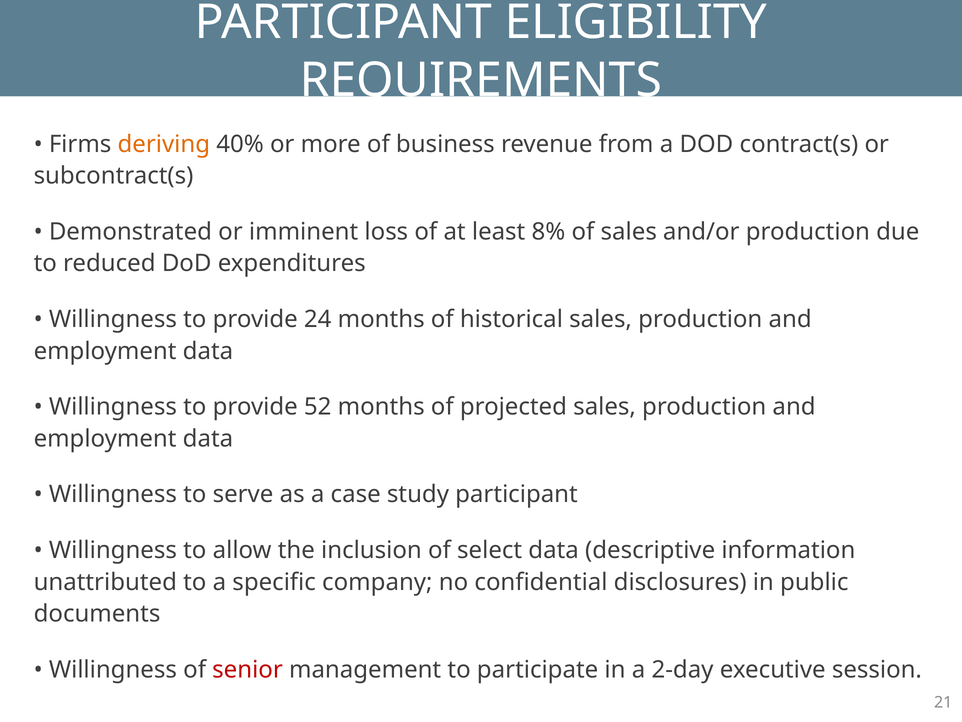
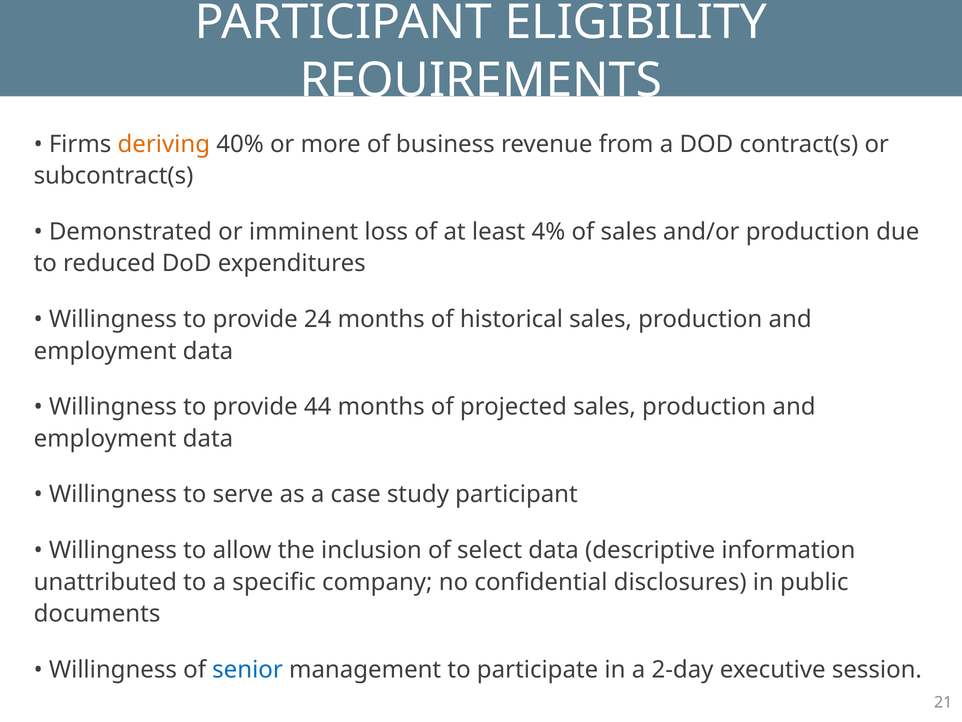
8%: 8% -> 4%
52: 52 -> 44
senior colour: red -> blue
